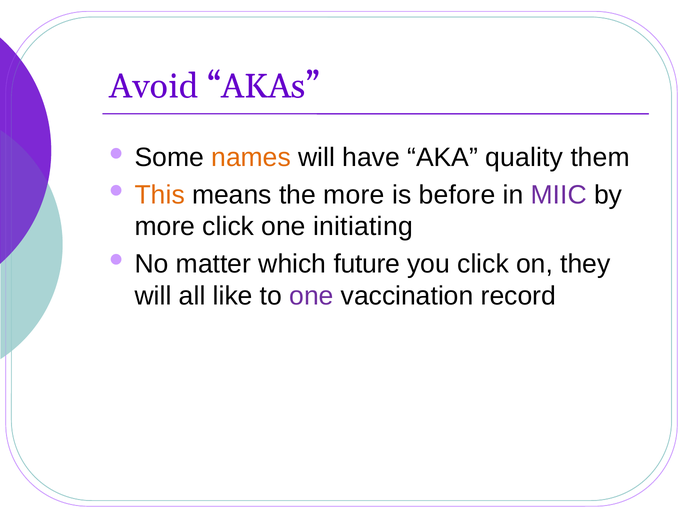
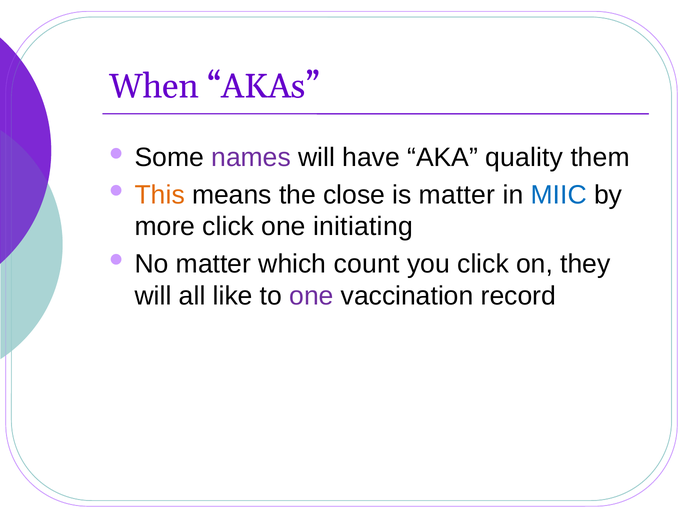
Avoid: Avoid -> When
names colour: orange -> purple
the more: more -> close
is before: before -> matter
MIIC colour: purple -> blue
future: future -> count
